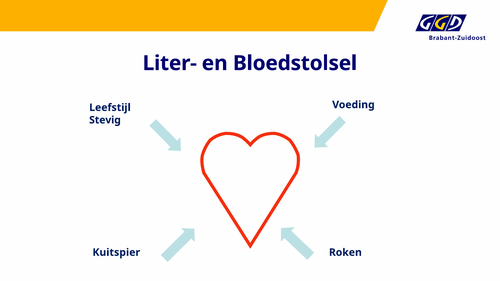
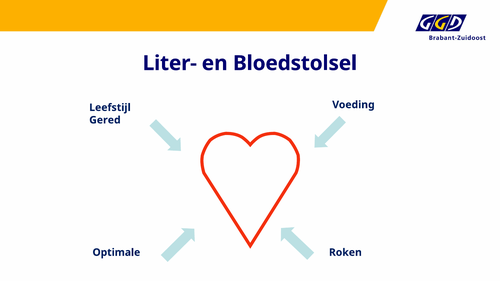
Stevig: Stevig -> Gered
Kuitspier: Kuitspier -> Optimale
